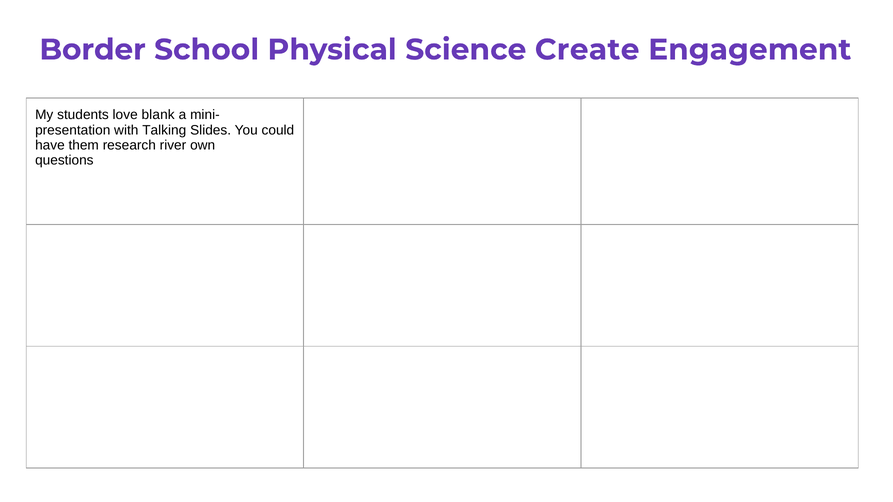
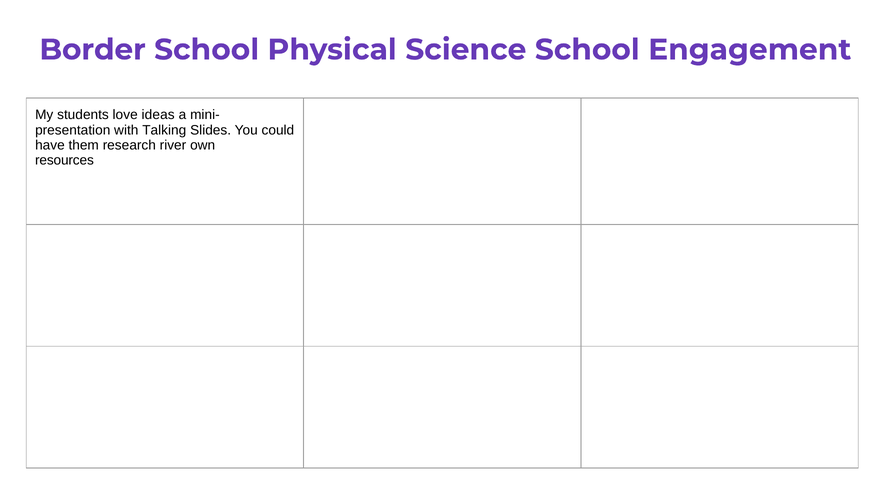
Science Create: Create -> School
blank: blank -> ideas
questions: questions -> resources
